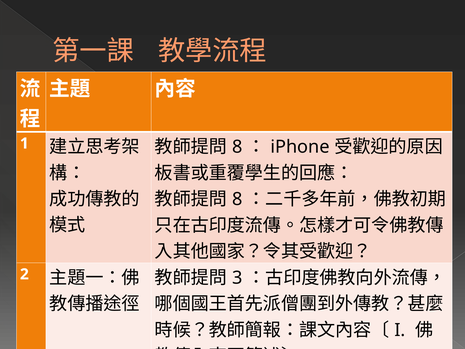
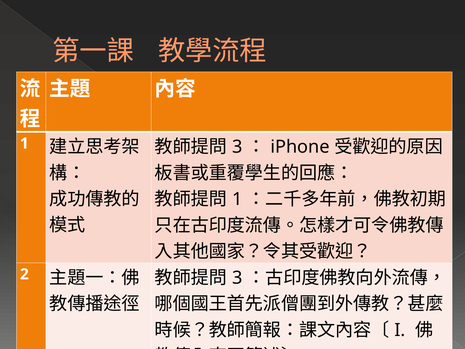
8 at (237, 147): 8 -> 3
8 at (237, 199): 8 -> 1
